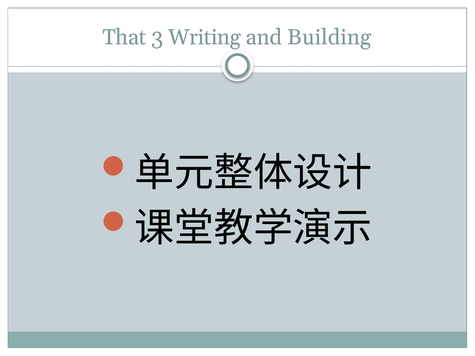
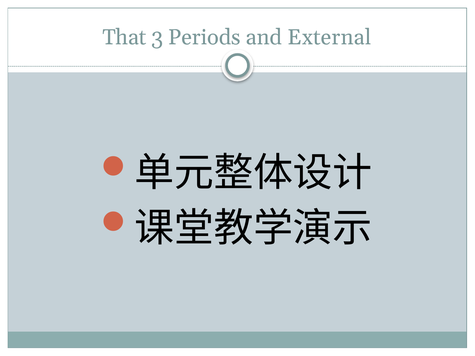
Writing: Writing -> Periods
Building: Building -> External
